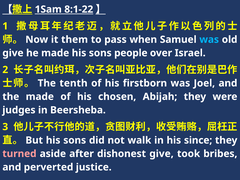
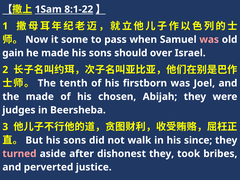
them: them -> some
was at (209, 40) colour: light blue -> pink
give at (13, 53): give -> gain
people: people -> should
dishonest give: give -> they
